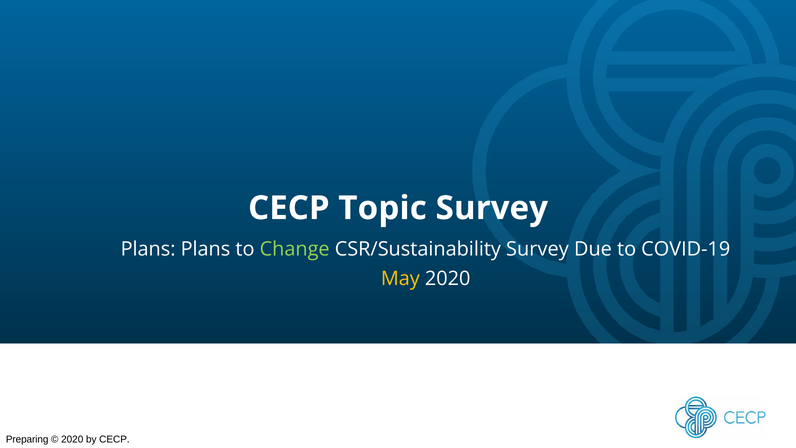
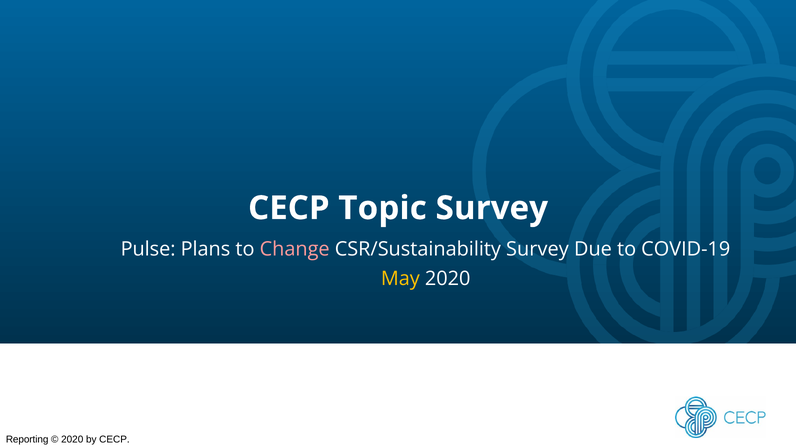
Plans at (148, 249): Plans -> Pulse
Change colour: light green -> pink
Preparing: Preparing -> Reporting
